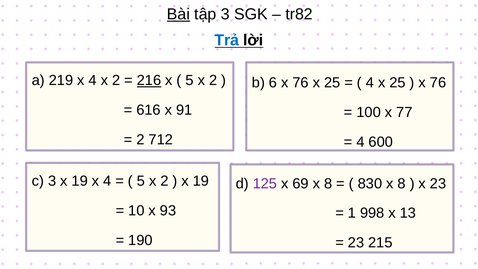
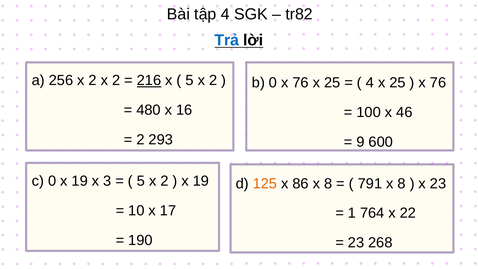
Bài underline: present -> none
tập 3: 3 -> 4
219: 219 -> 256
4 at (93, 80): 4 -> 2
b 6: 6 -> 0
616: 616 -> 480
91: 91 -> 16
77: 77 -> 46
712: 712 -> 293
4 at (361, 142): 4 -> 9
c 3: 3 -> 0
19 x 4: 4 -> 3
125 colour: purple -> orange
69: 69 -> 86
830: 830 -> 791
93: 93 -> 17
998: 998 -> 764
13: 13 -> 22
215: 215 -> 268
